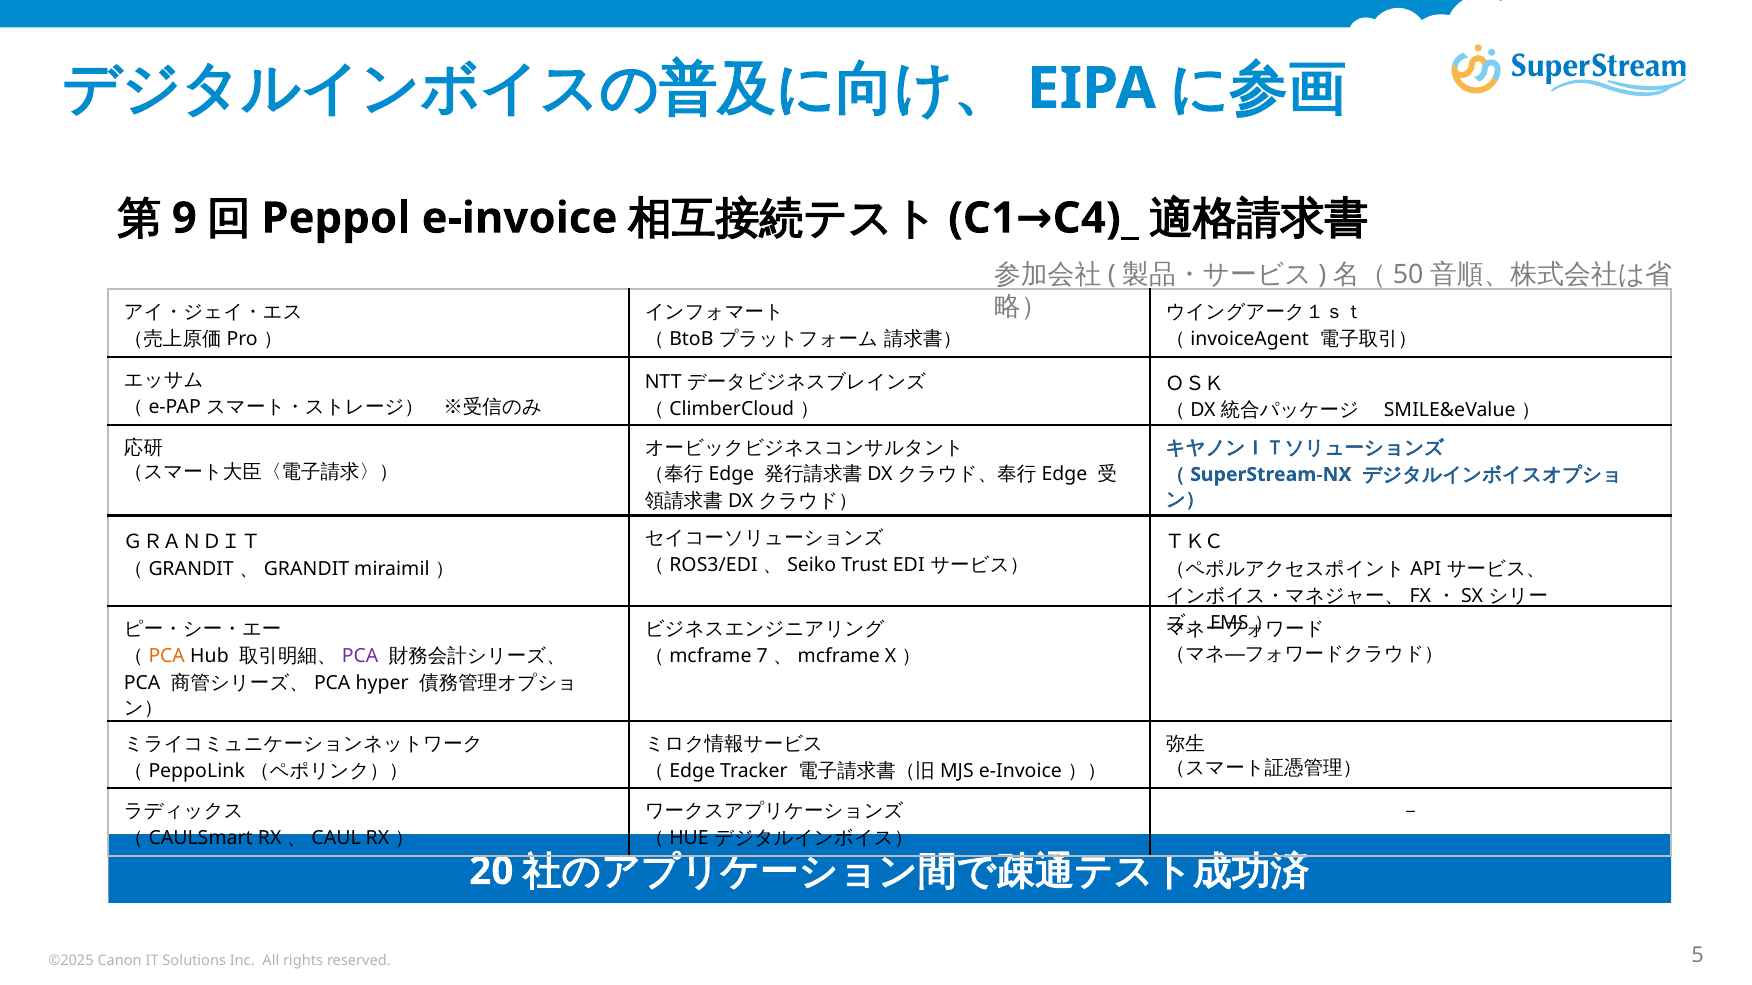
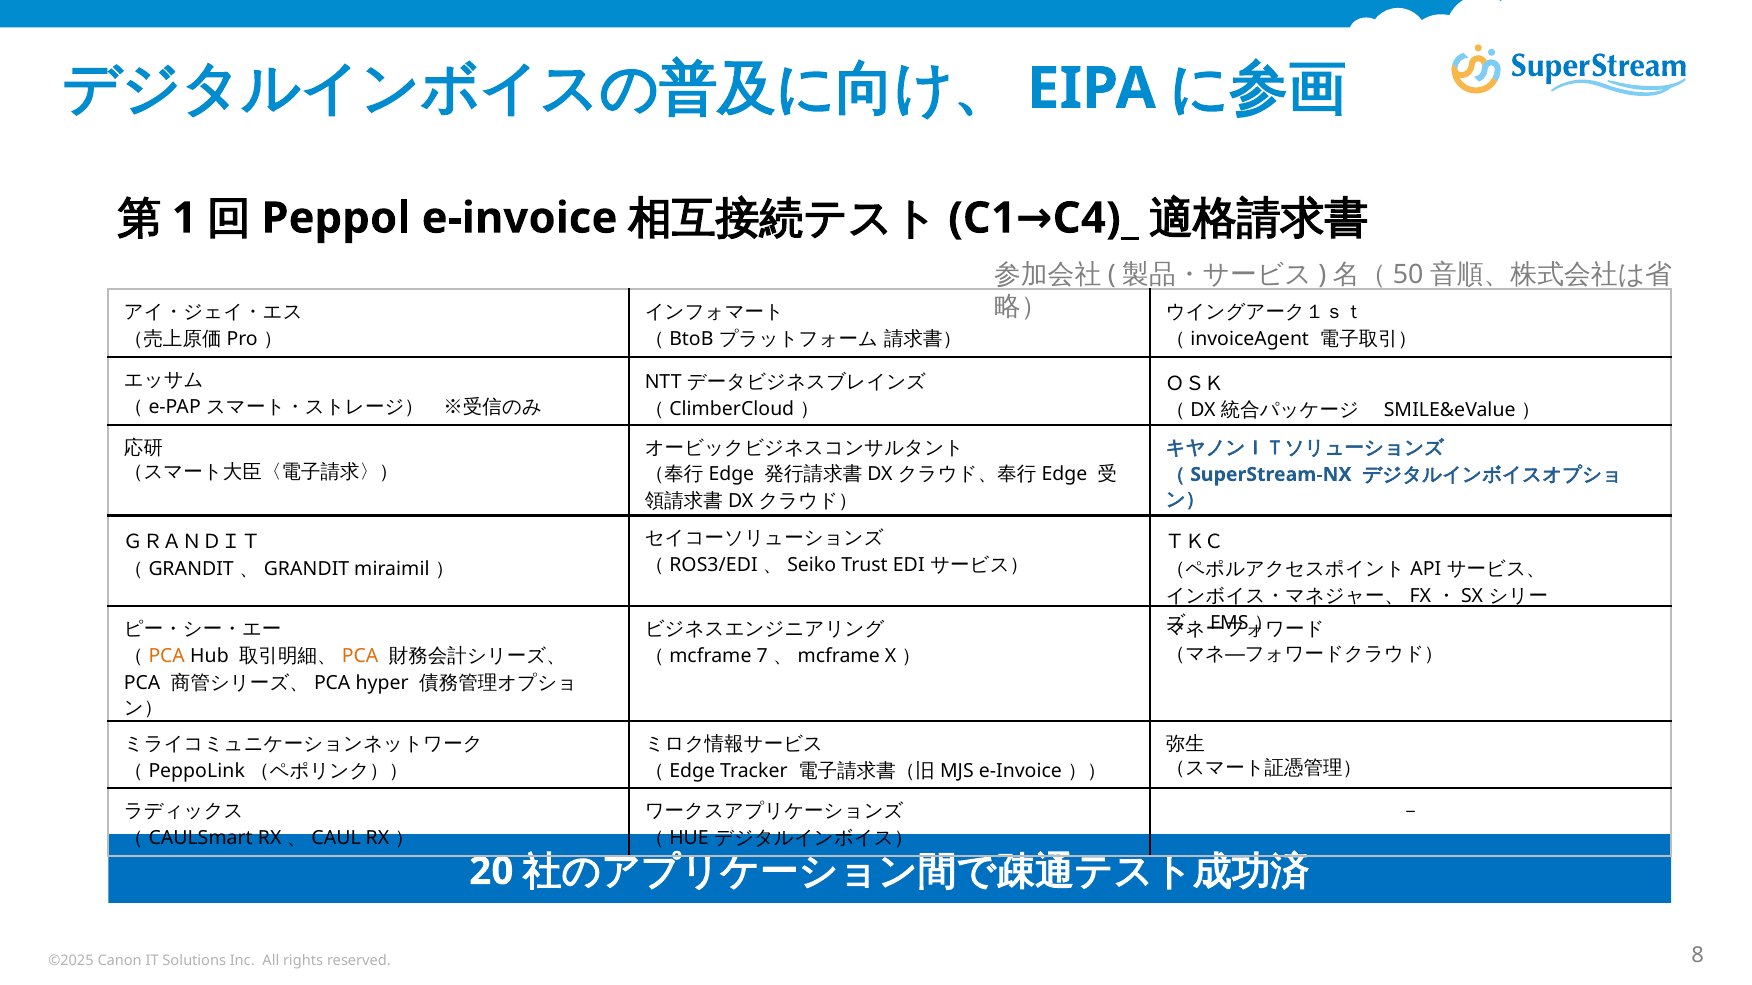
9: 9 -> 1
PCA at (360, 657) colour: purple -> orange
5: 5 -> 8
